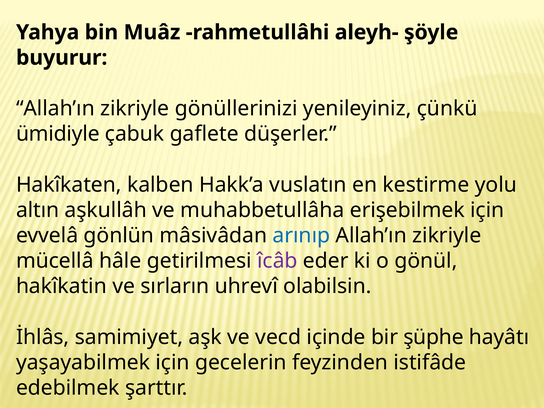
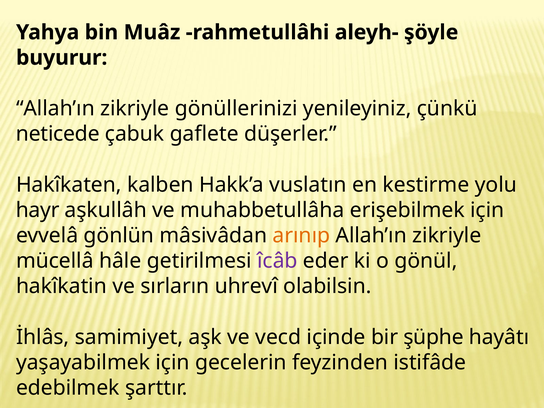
ümidiyle: ümidiyle -> neticede
altın: altın -> hayr
arınıp colour: blue -> orange
